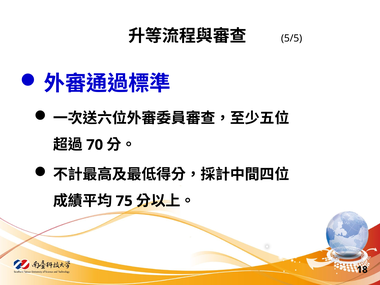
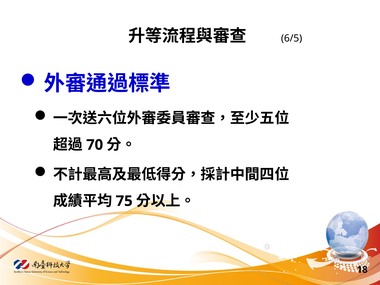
5/5: 5/5 -> 6/5
